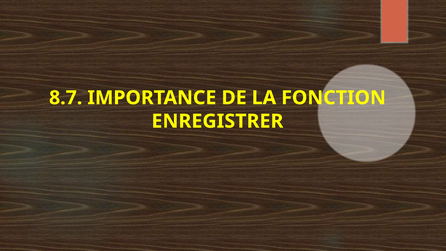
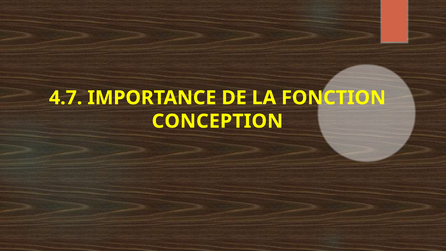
8.7: 8.7 -> 4.7
ENREGISTRER: ENREGISTRER -> CONCEPTION
